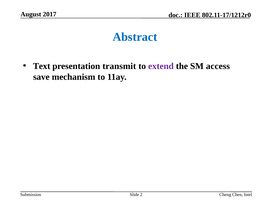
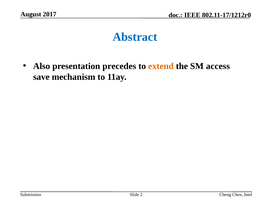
Text: Text -> Also
transmit: transmit -> precedes
extend colour: purple -> orange
